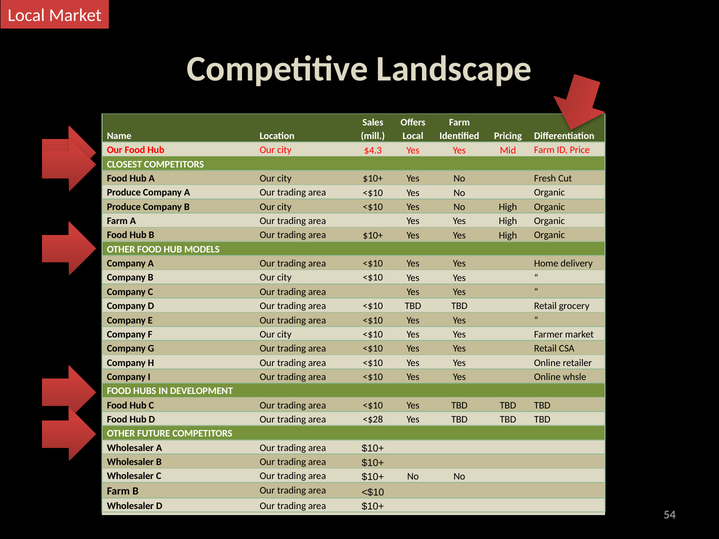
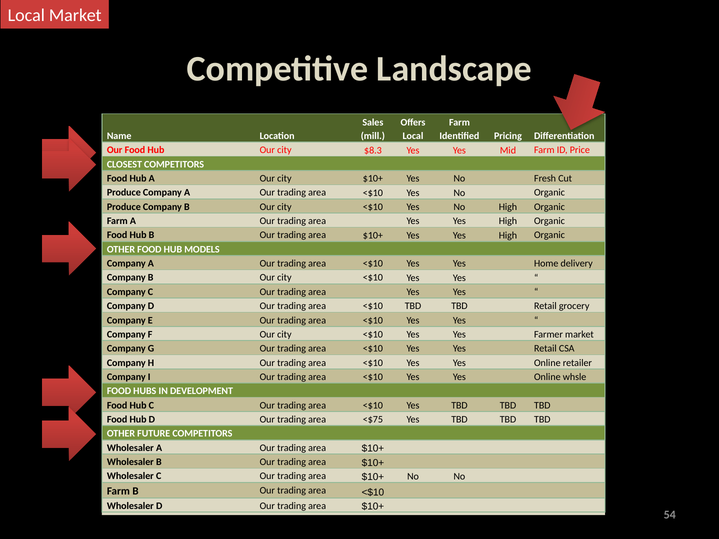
$4.3: $4.3 -> $8.3
<$28: <$28 -> <$75
